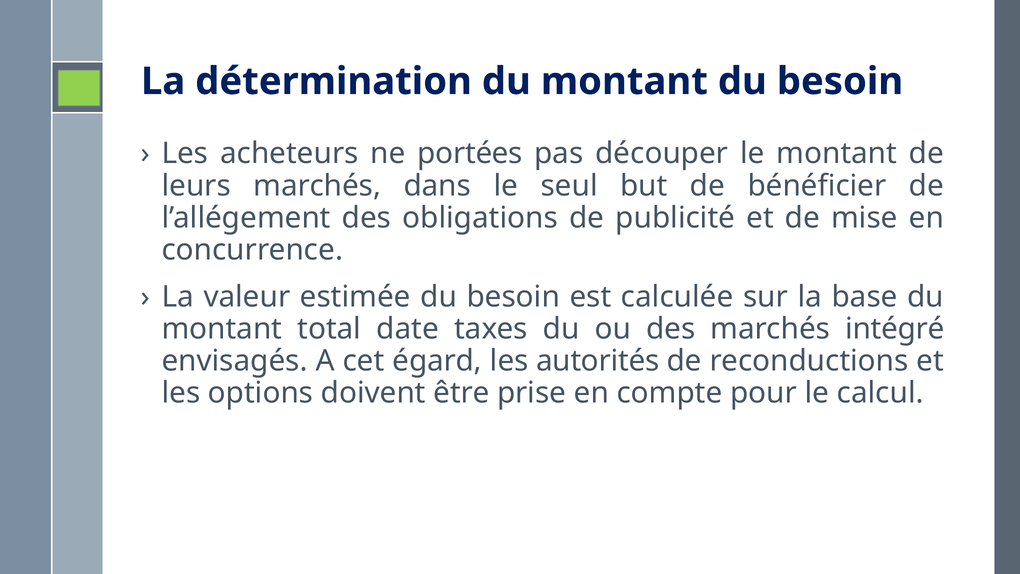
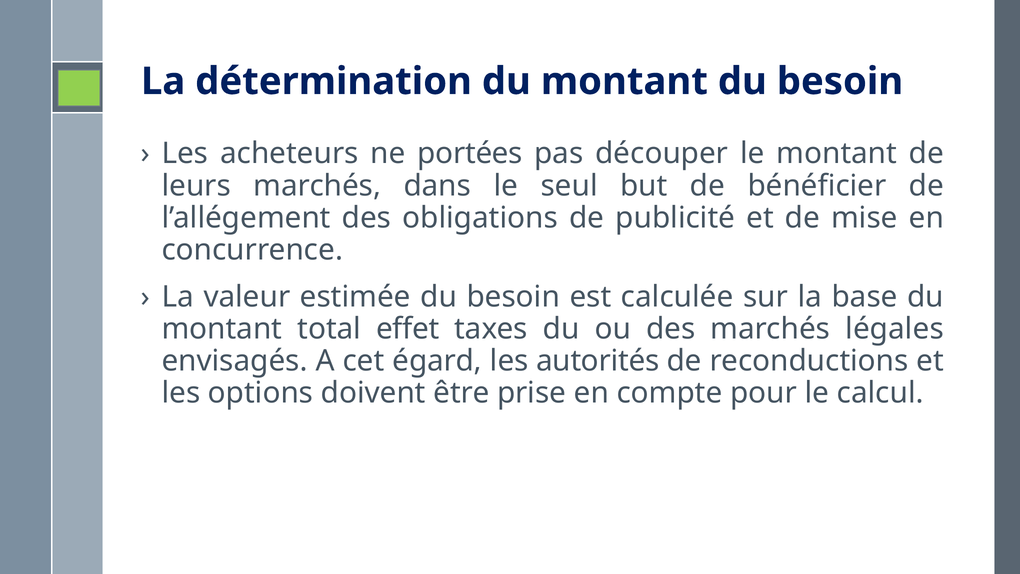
date: date -> effet
intégré: intégré -> légales
